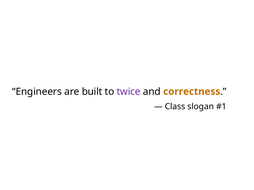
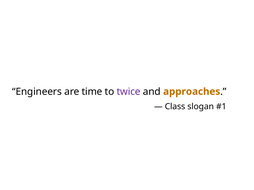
built: built -> time
correctness: correctness -> approaches
